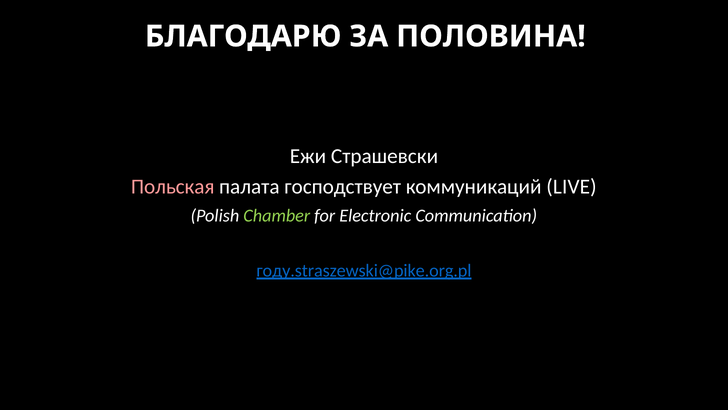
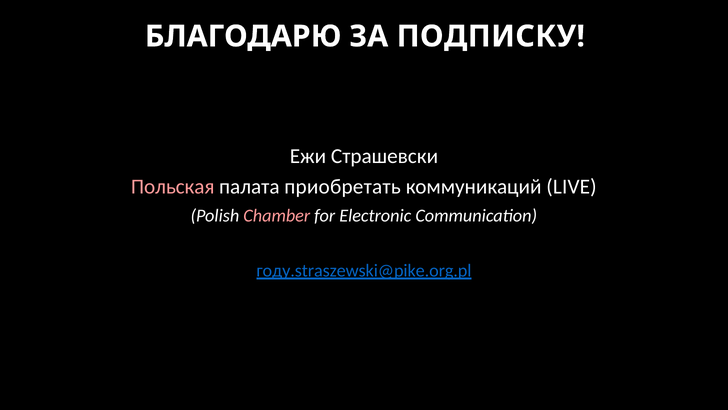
ПОЛОВИНА: ПОЛОВИНА -> ПОДПИСКУ
господствует: господствует -> приобретать
Chamber colour: light green -> pink
